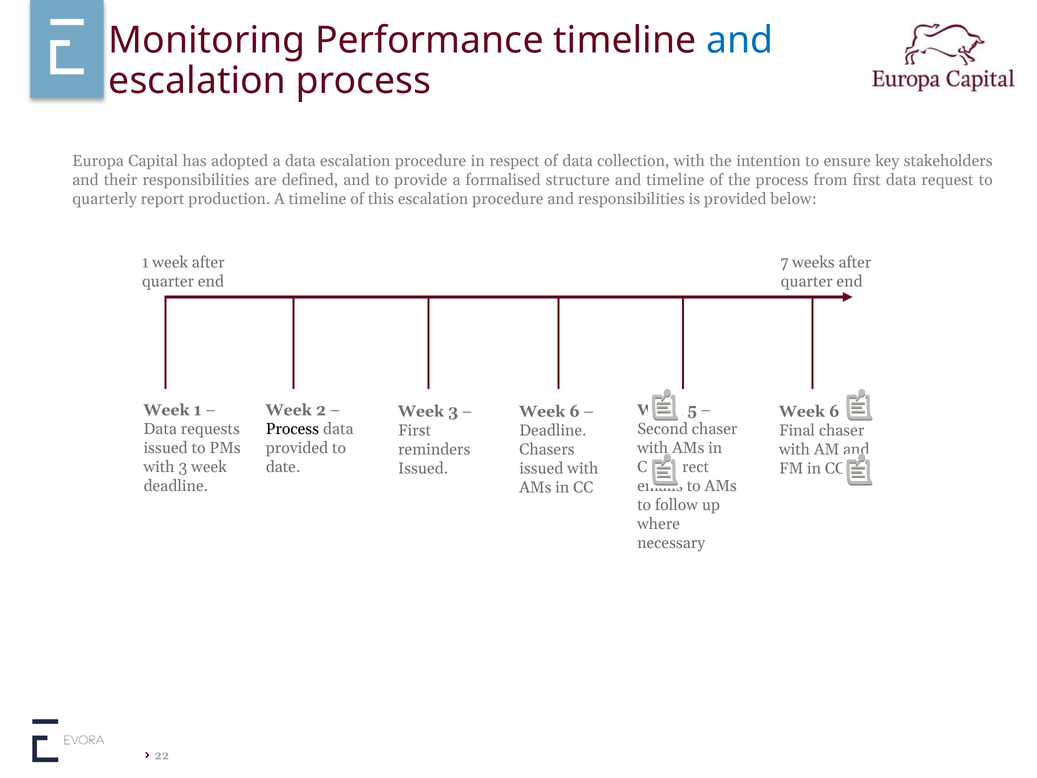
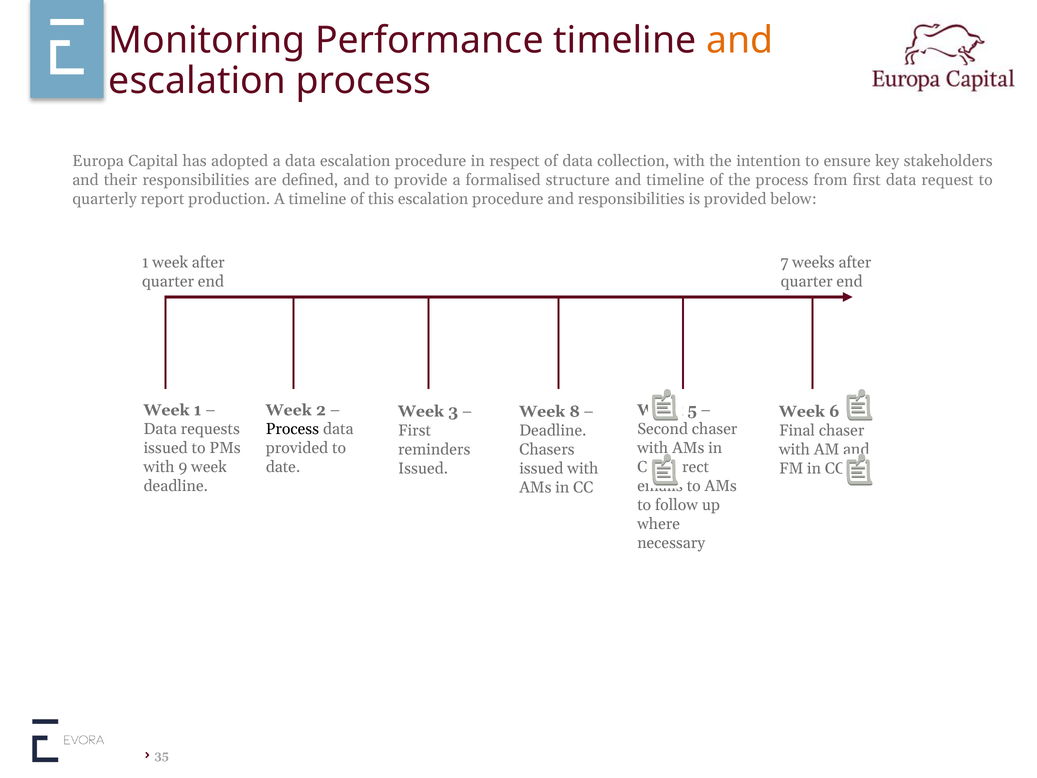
and at (740, 40) colour: blue -> orange
6 at (575, 411): 6 -> 8
with 3: 3 -> 9
22: 22 -> 35
